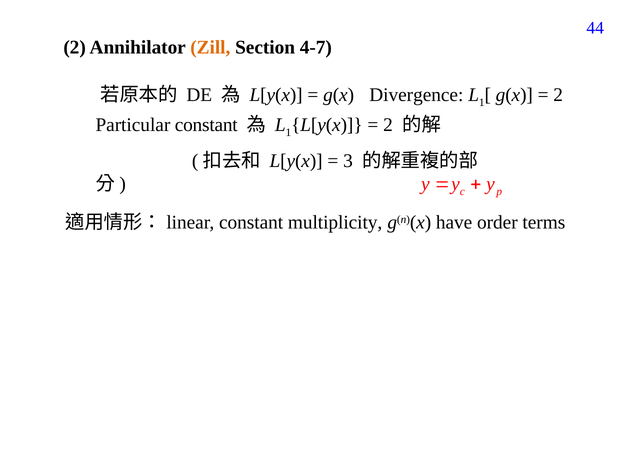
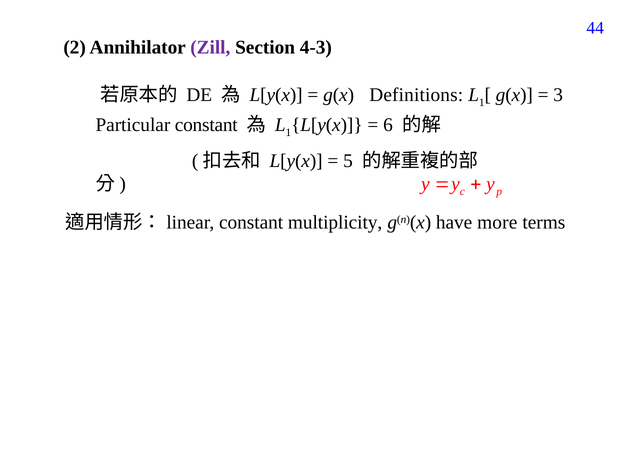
Zill colour: orange -> purple
4-7: 4-7 -> 4-3
Divergence: Divergence -> Definitions
2 at (558, 95): 2 -> 3
2 at (388, 125): 2 -> 6
3: 3 -> 5
order: order -> more
